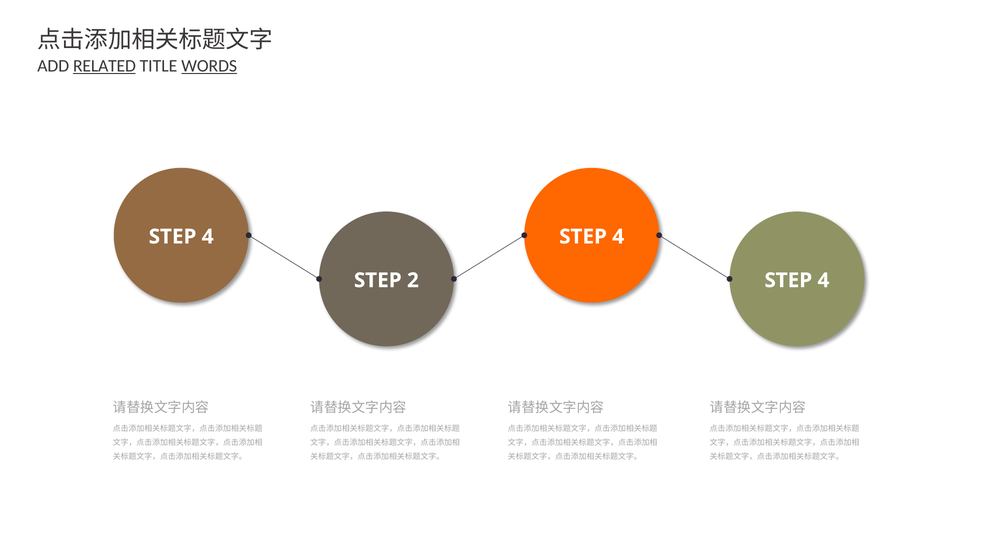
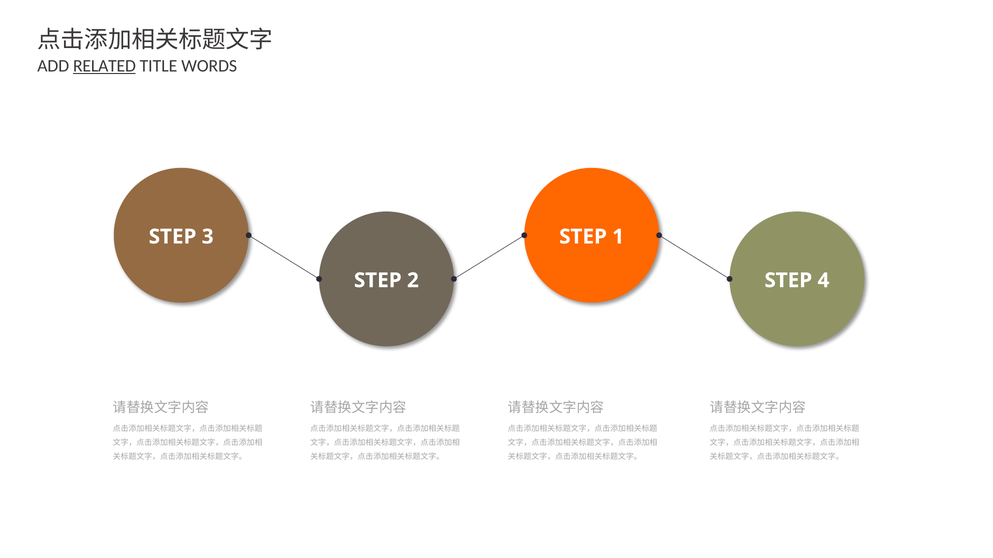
WORDS underline: present -> none
4 at (208, 237): 4 -> 3
4 at (618, 237): 4 -> 1
